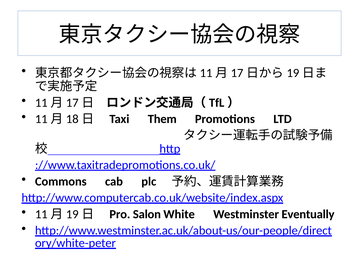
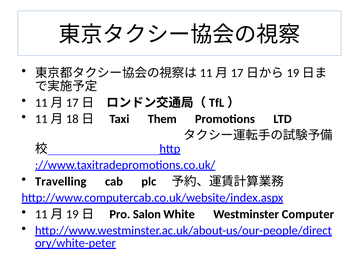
Commons: Commons -> Travelling
Eventually: Eventually -> Computer
